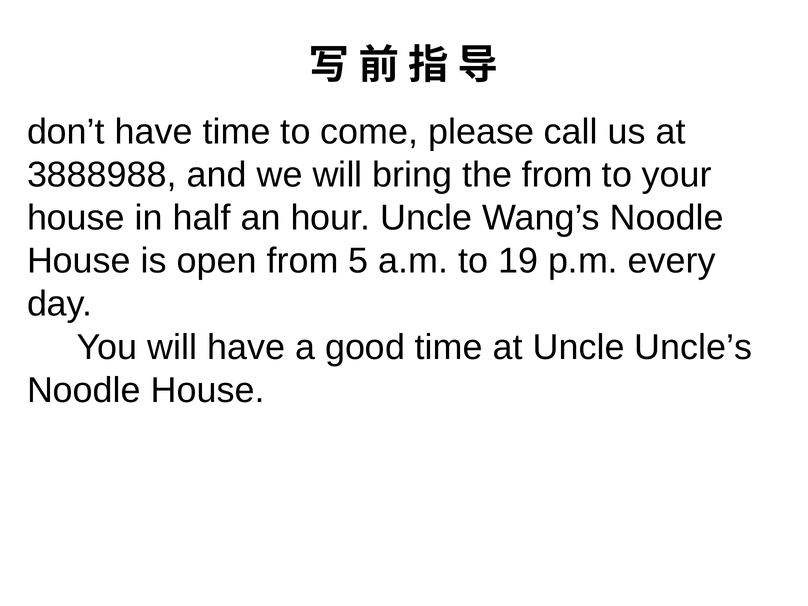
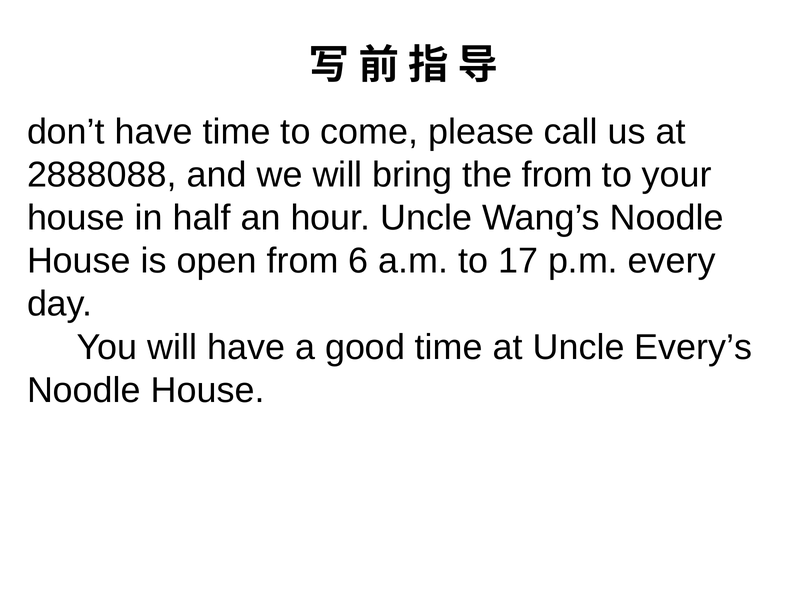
3888988: 3888988 -> 2888088
5: 5 -> 6
19: 19 -> 17
Uncle’s: Uncle’s -> Every’s
